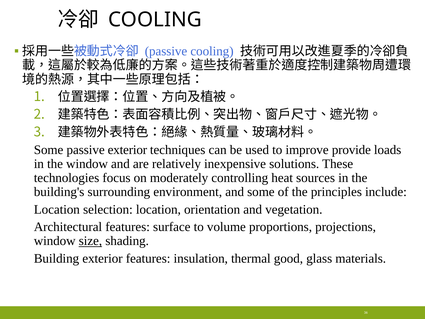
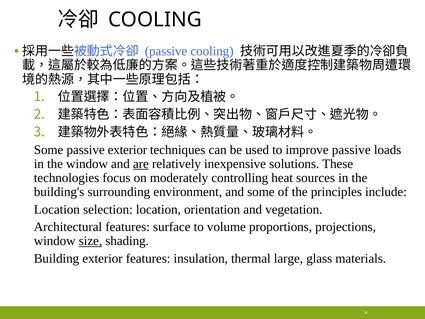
improve provide: provide -> passive
are underline: none -> present
good: good -> large
